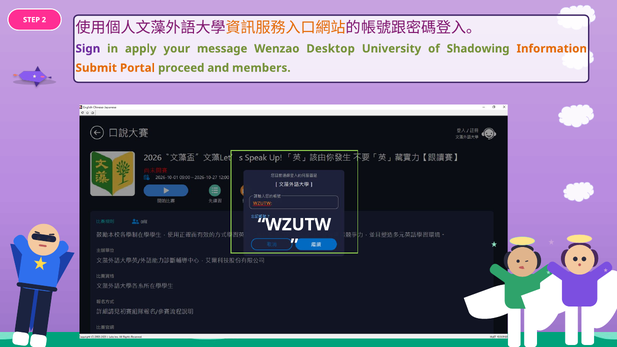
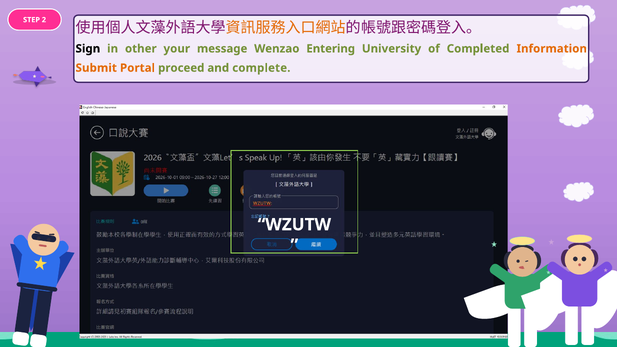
Sign colour: purple -> black
apply: apply -> other
Desktop: Desktop -> Entering
Shadowing: Shadowing -> Completed
members: members -> complete
